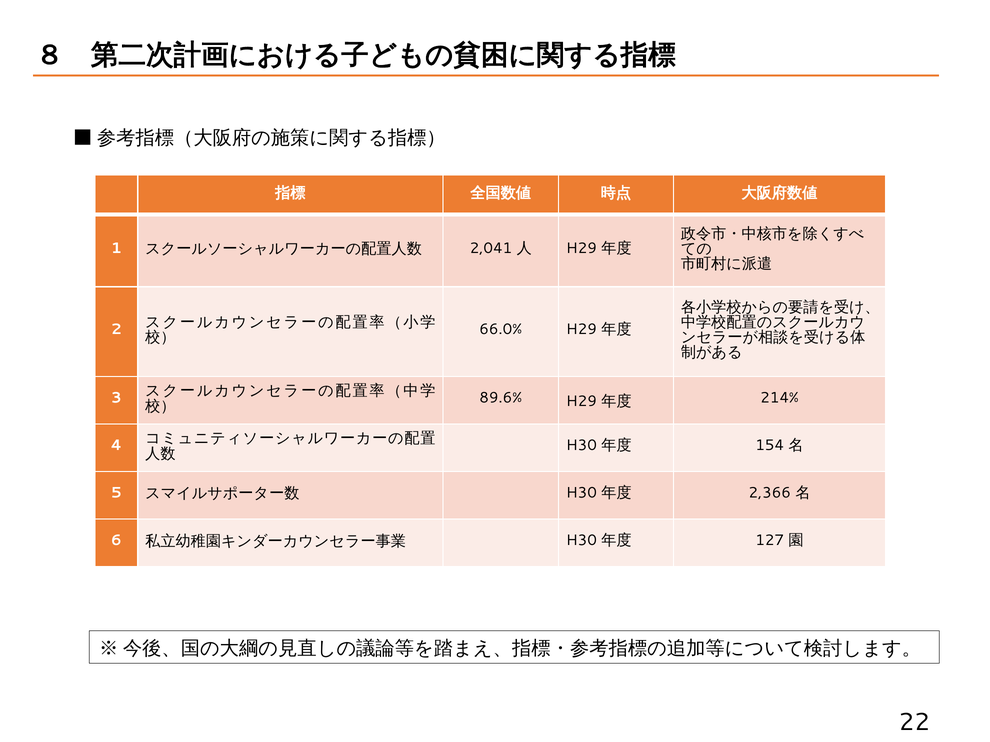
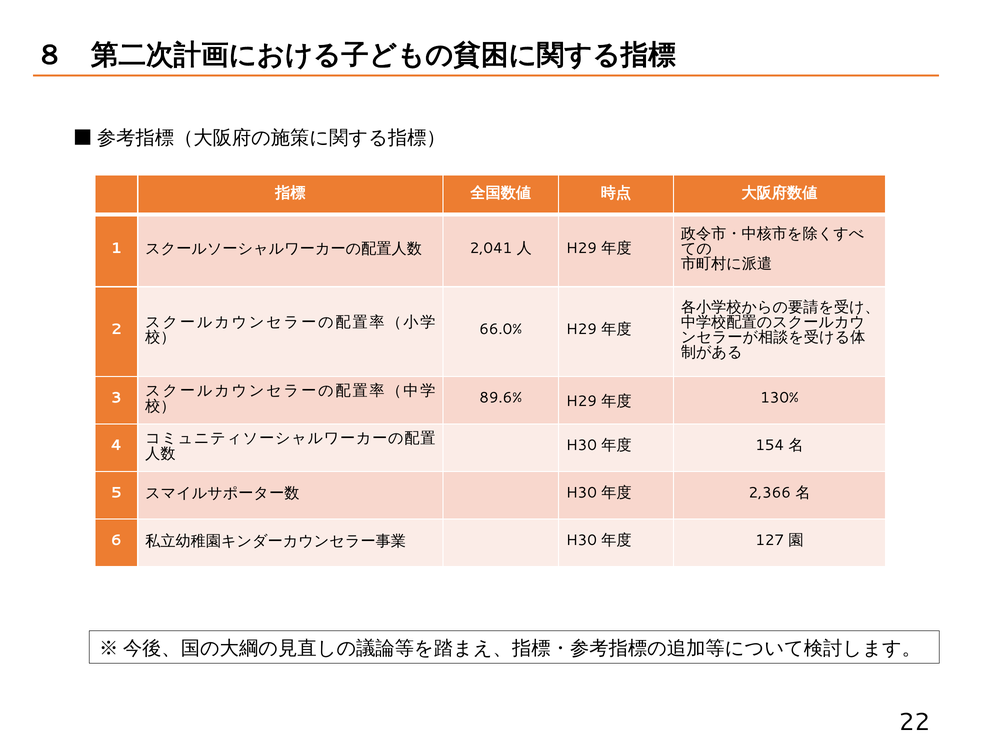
214%: 214% -> 130%
